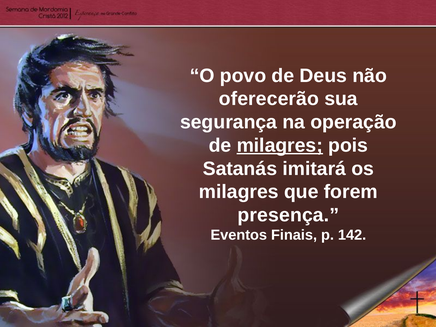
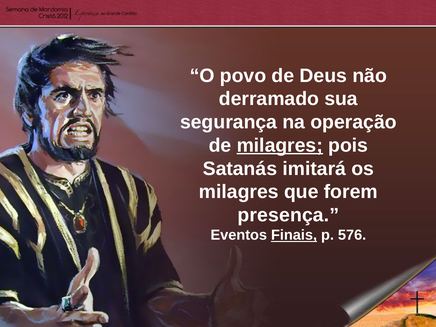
oferecerão: oferecerão -> derramado
Finais underline: none -> present
142: 142 -> 576
